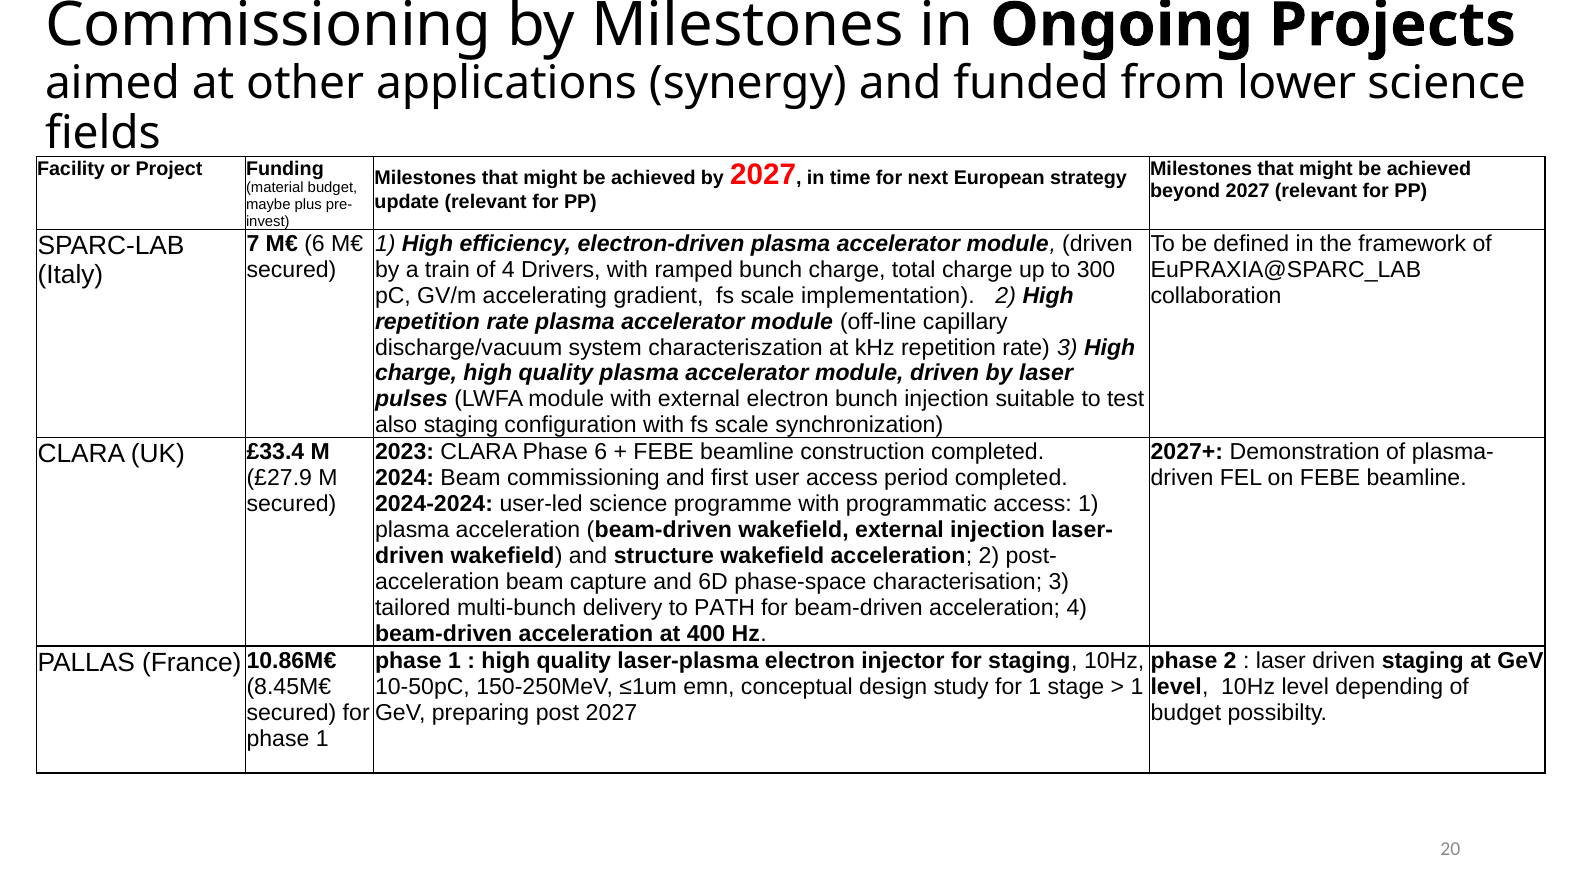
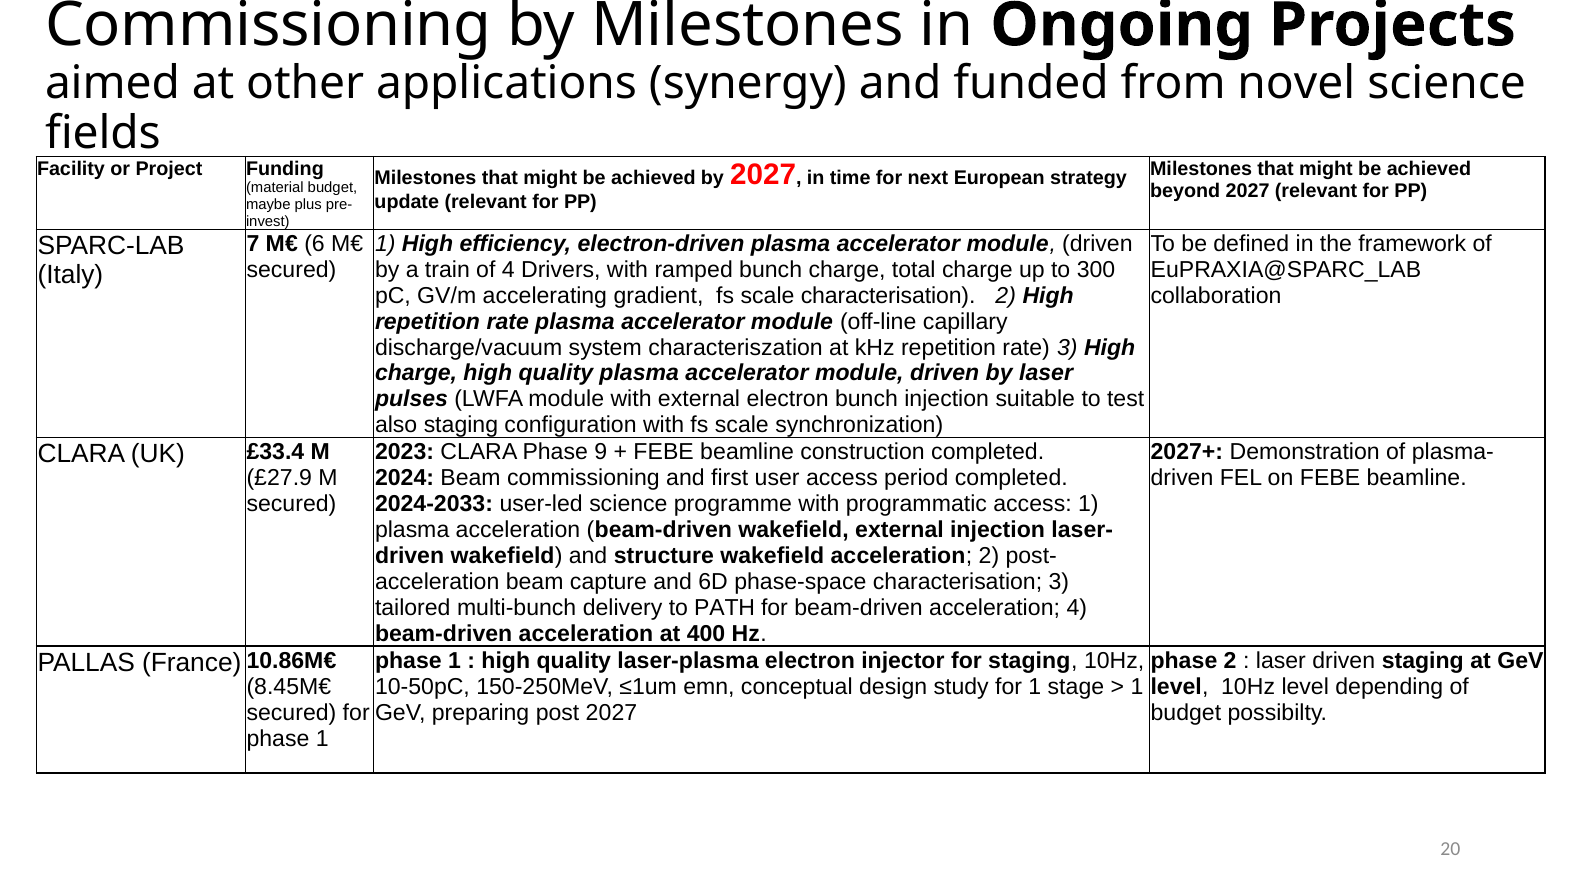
lower: lower -> novel
scale implementation: implementation -> characterisation
Phase 6: 6 -> 9
2024-2024: 2024-2024 -> 2024-2033
